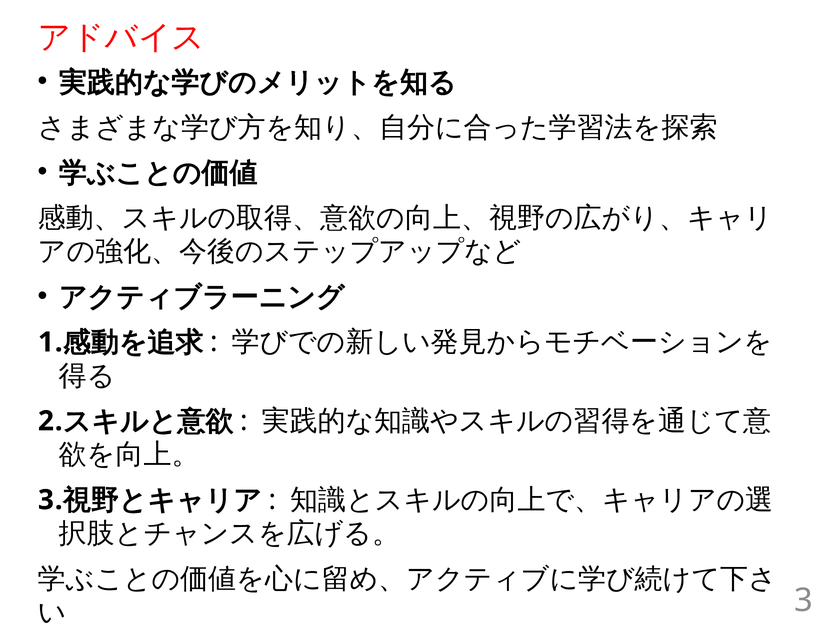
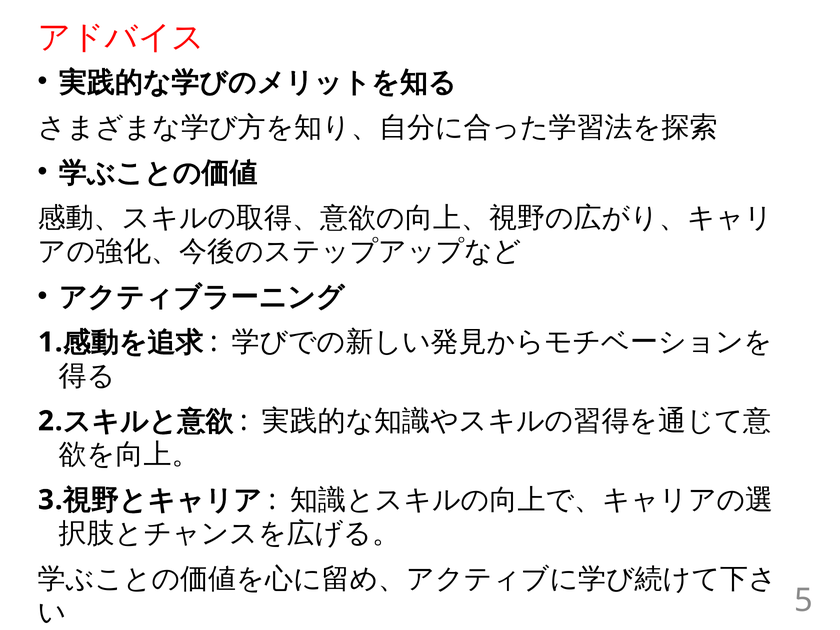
3 at (804, 600): 3 -> 5
